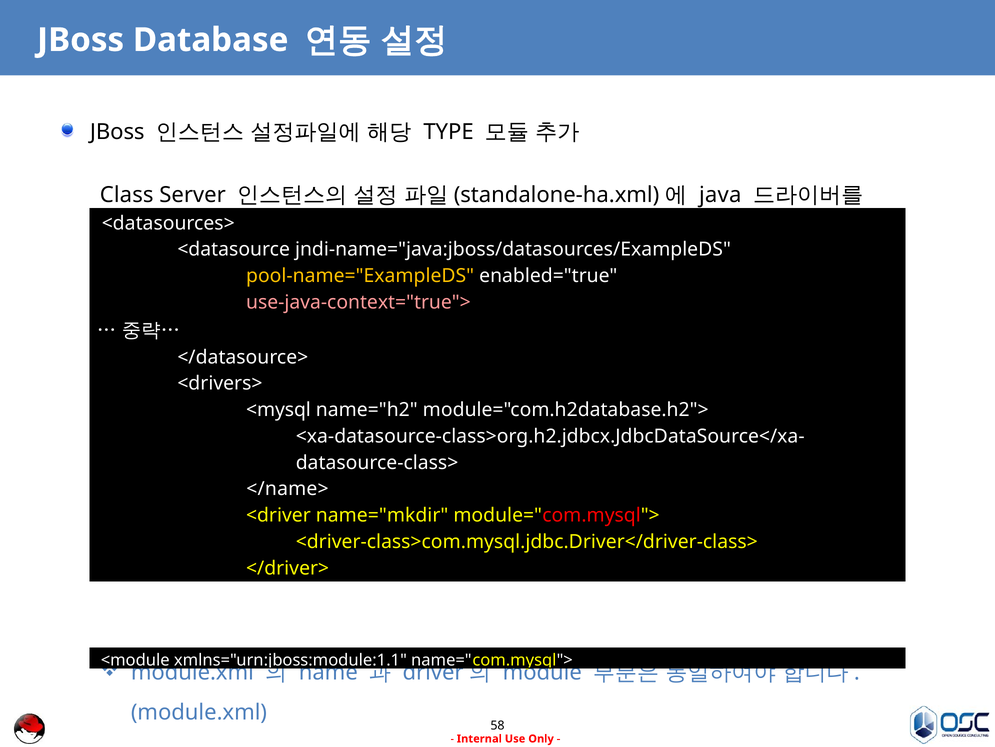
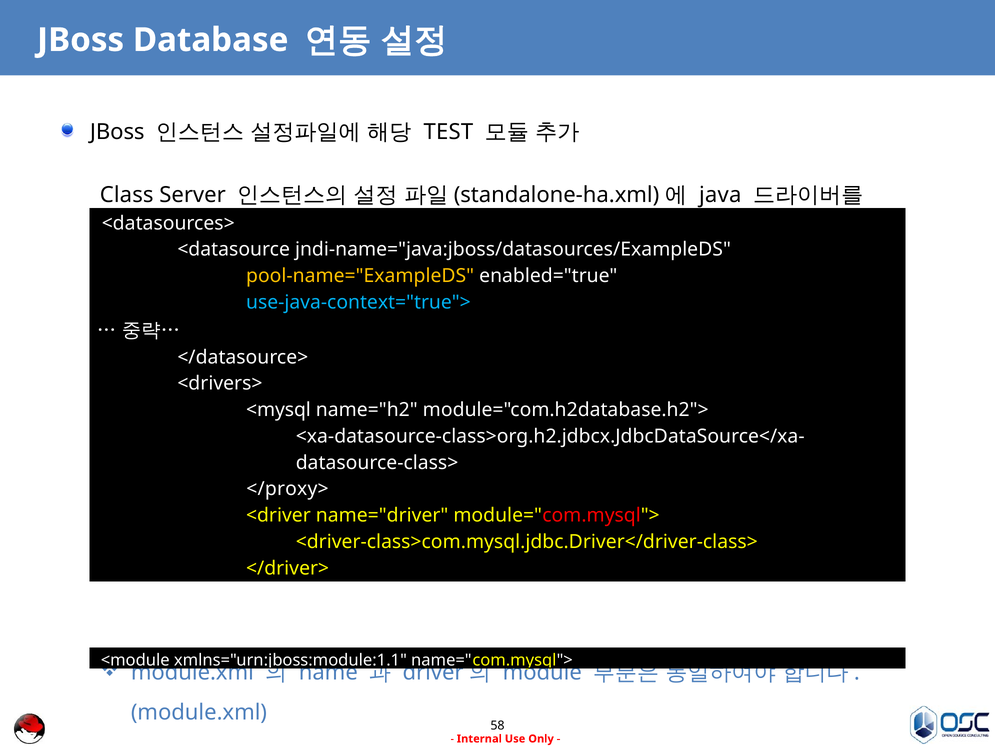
TYPE: TYPE -> TEST
use-java-context="true"> colour: pink -> light blue
</name>: </name> -> </proxy>
name="mkdir: name="mkdir -> name="driver
